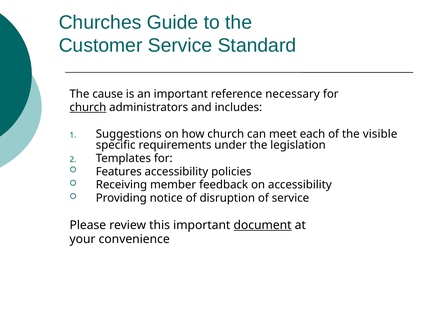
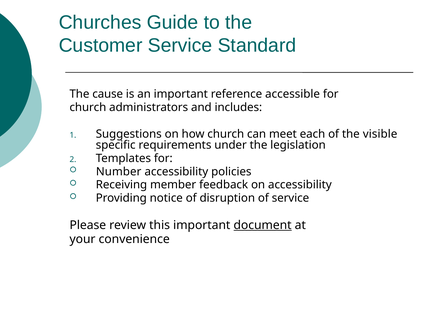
necessary: necessary -> accessible
church at (88, 107) underline: present -> none
Features: Features -> Number
